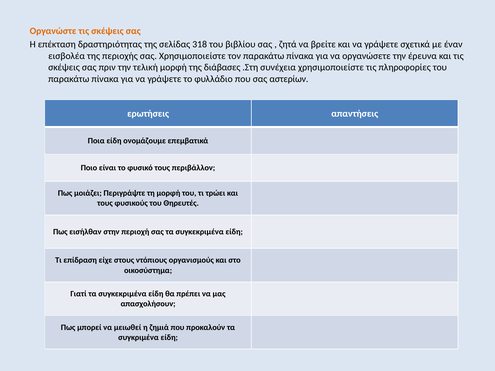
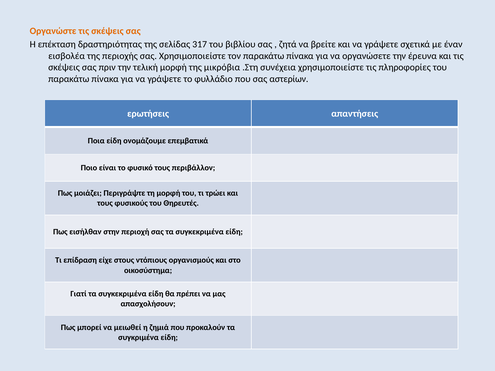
318: 318 -> 317
διάβασες: διάβασες -> μικρόβια
